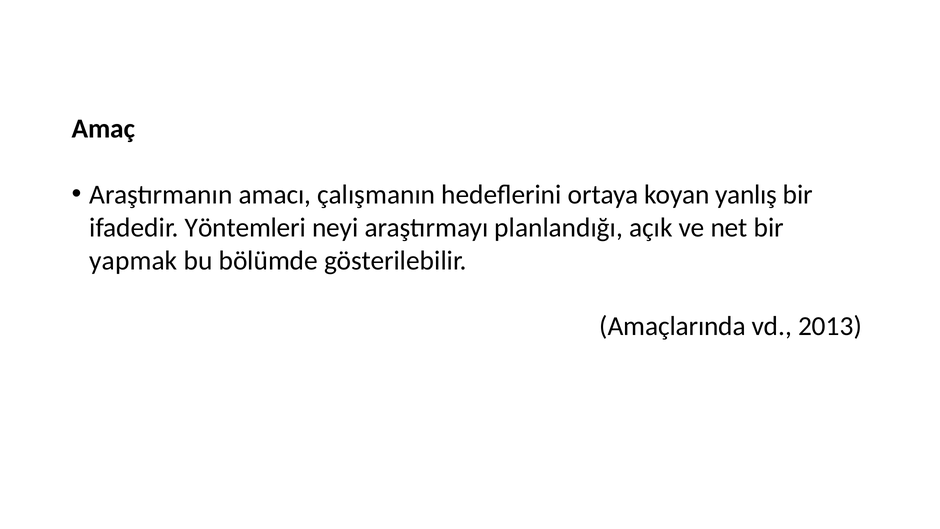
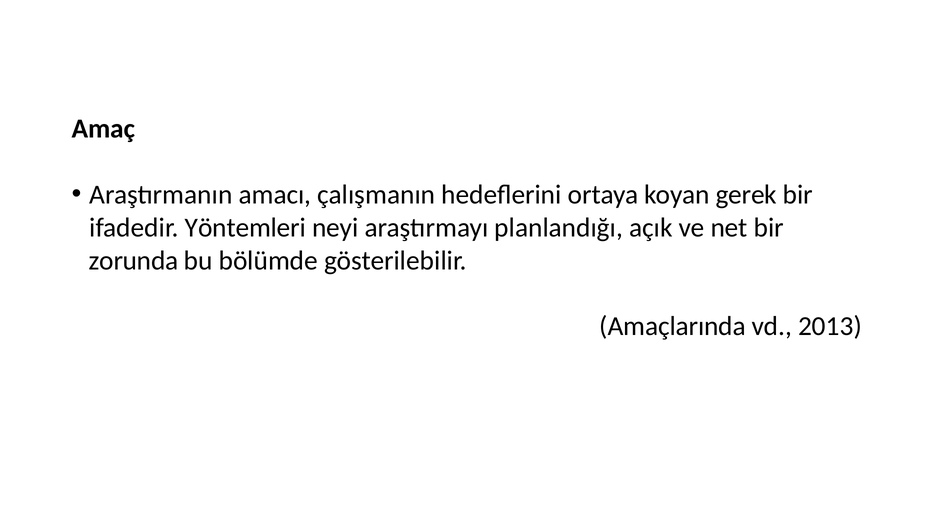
yanlış: yanlış -> gerek
yapmak: yapmak -> zorunda
